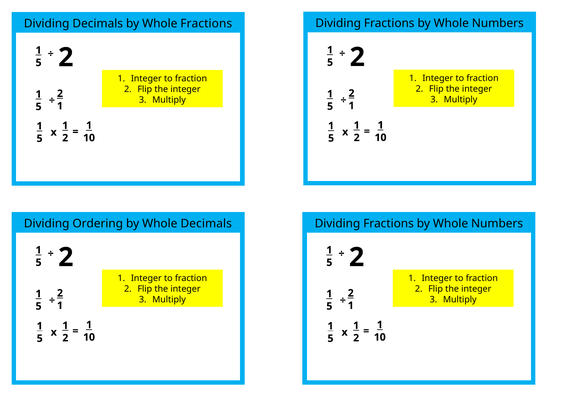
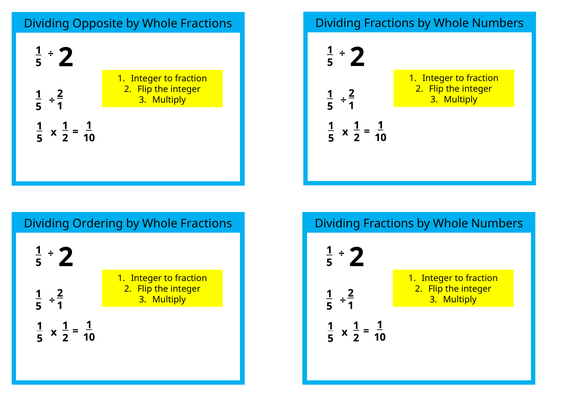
Dividing Decimals: Decimals -> Opposite
Decimals at (206, 224): Decimals -> Fractions
